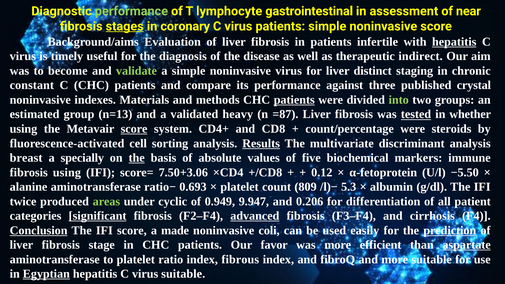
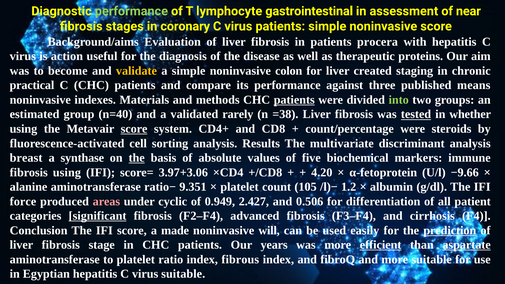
stages underline: present -> none
infertile: infertile -> procera
hepatitis at (454, 42) underline: present -> none
timely: timely -> action
indirect: indirect -> proteins
validate colour: light green -> yellow
noninvasive virus: virus -> colon
distinct: distinct -> created
constant: constant -> practical
crystal: crystal -> means
n=13: n=13 -> n=40
heavy: heavy -> rarely
=87: =87 -> =38
Results underline: present -> none
specially: specially -> synthase
7.50+3.06: 7.50+3.06 -> 3.97+3.06
0.12: 0.12 -> 4.20
−5.50: −5.50 -> −9.66
0.693: 0.693 -> 9.351
809: 809 -> 105
5.3: 5.3 -> 1.2
twice: twice -> force
areas colour: light green -> pink
9.947: 9.947 -> 2.427
0.206: 0.206 -> 0.506
advanced underline: present -> none
Conclusion underline: present -> none
coli: coli -> will
favor: favor -> years
efficient underline: none -> present
Egyptian underline: present -> none
